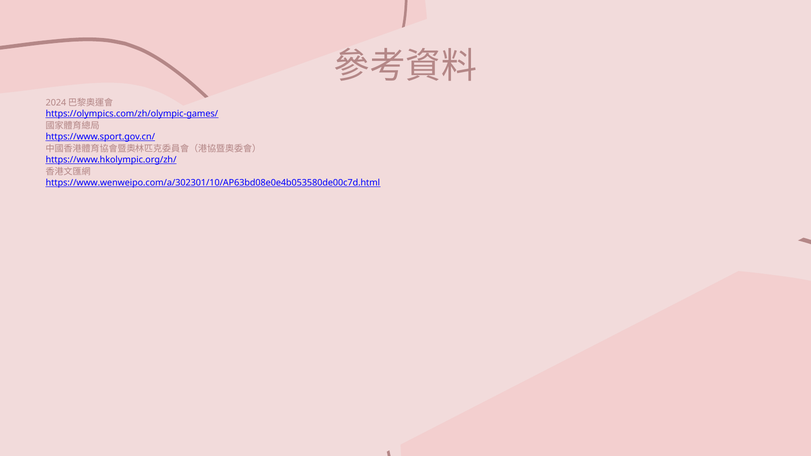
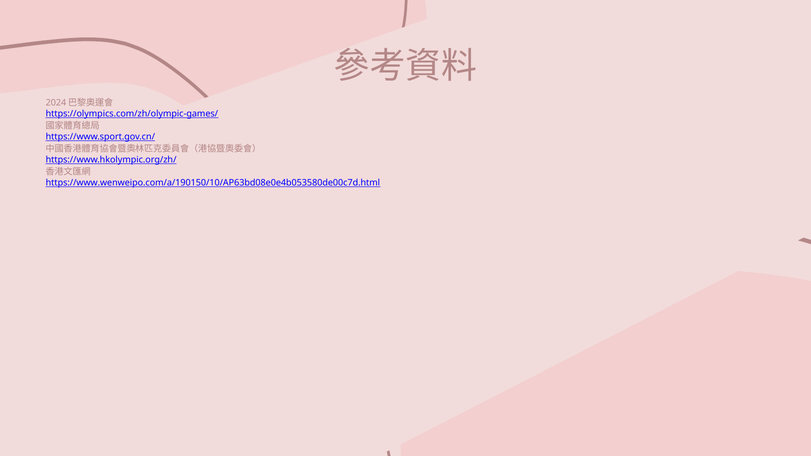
https://www.wenweipo.com/a/302301/10/AP63bd08e0e4b053580de00c7d.html: https://www.wenweipo.com/a/302301/10/AP63bd08e0e4b053580de00c7d.html -> https://www.wenweipo.com/a/190150/10/AP63bd08e0e4b053580de00c7d.html
